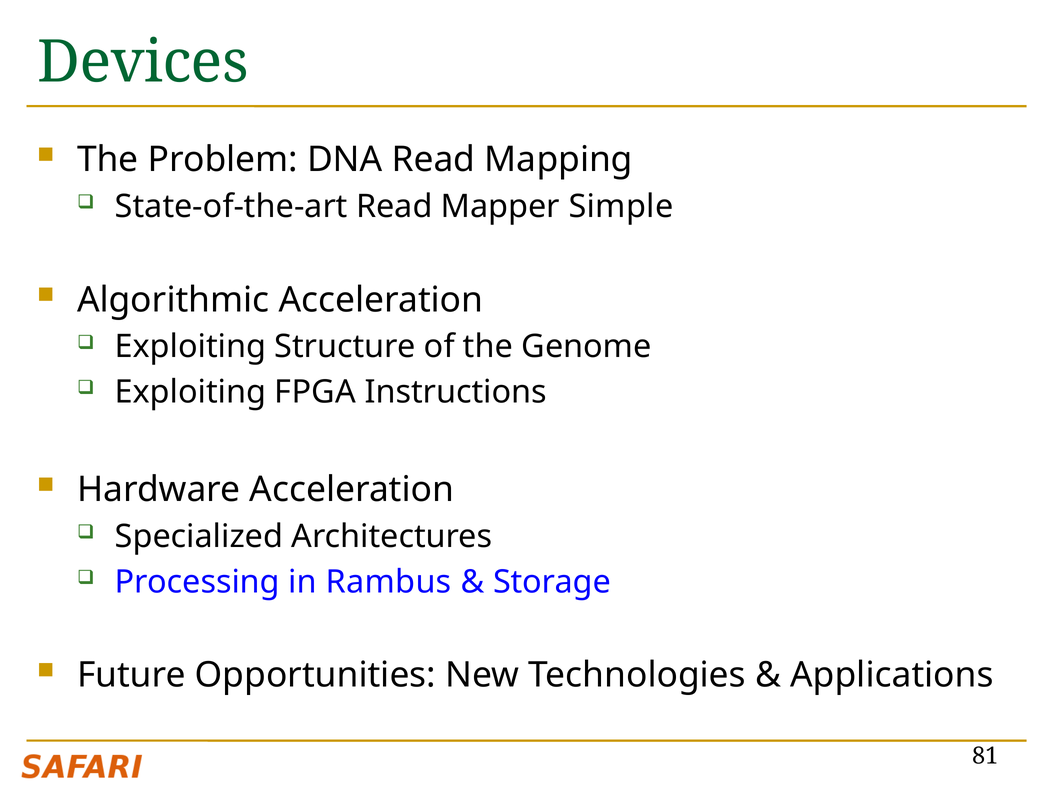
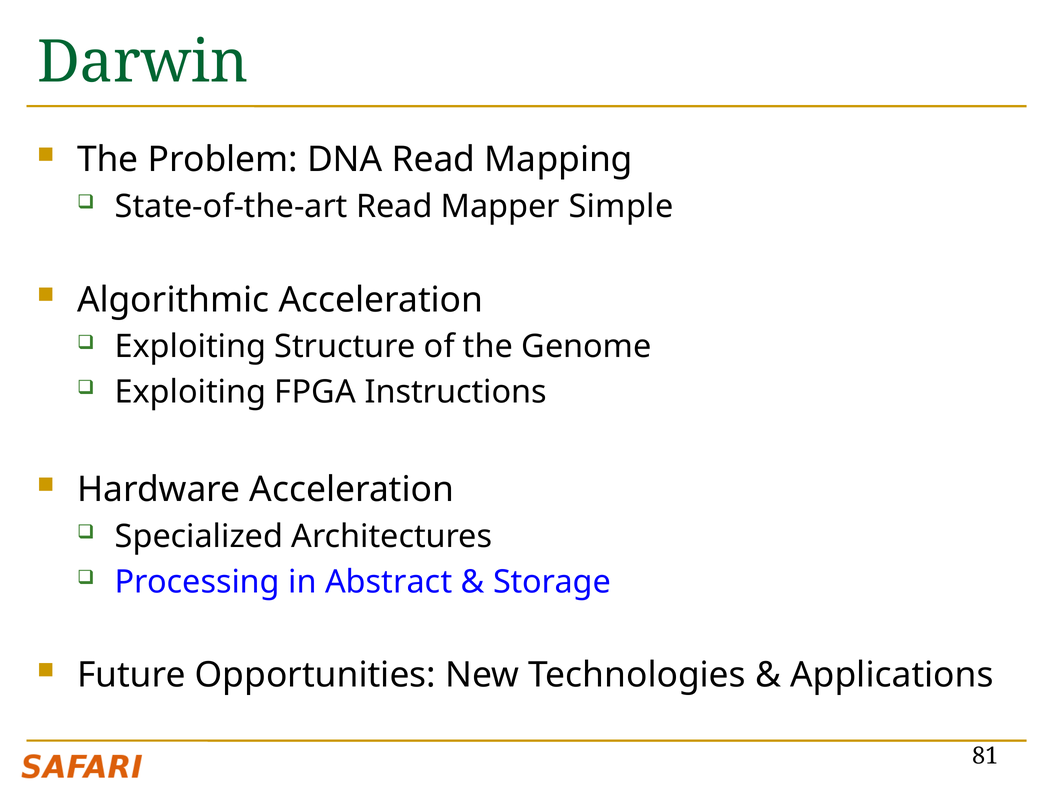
Devices: Devices -> Darwin
Rambus: Rambus -> Abstract
